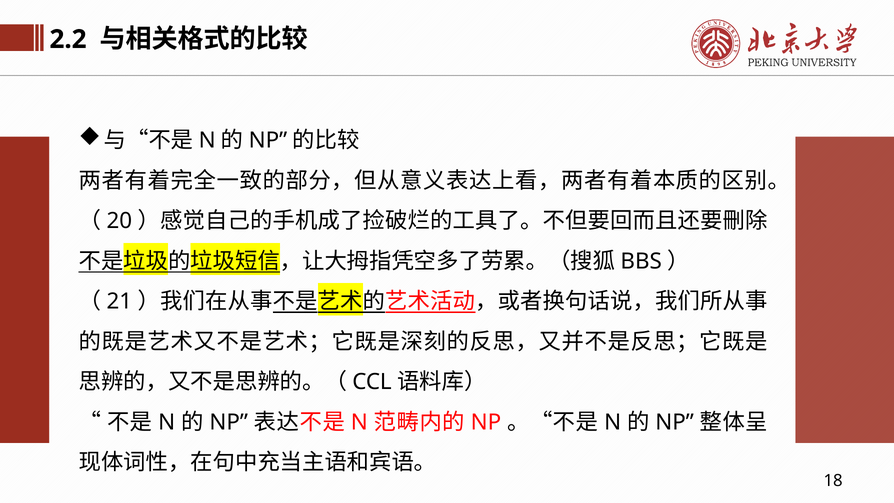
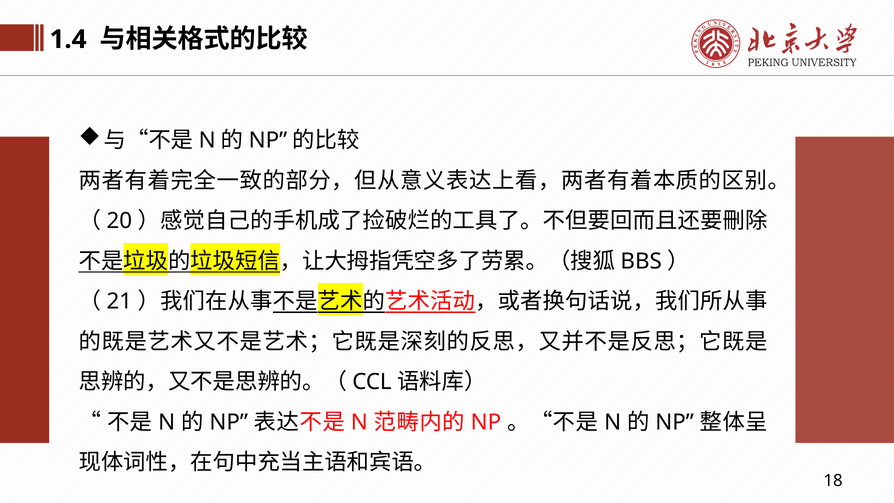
2.2: 2.2 -> 1.4
